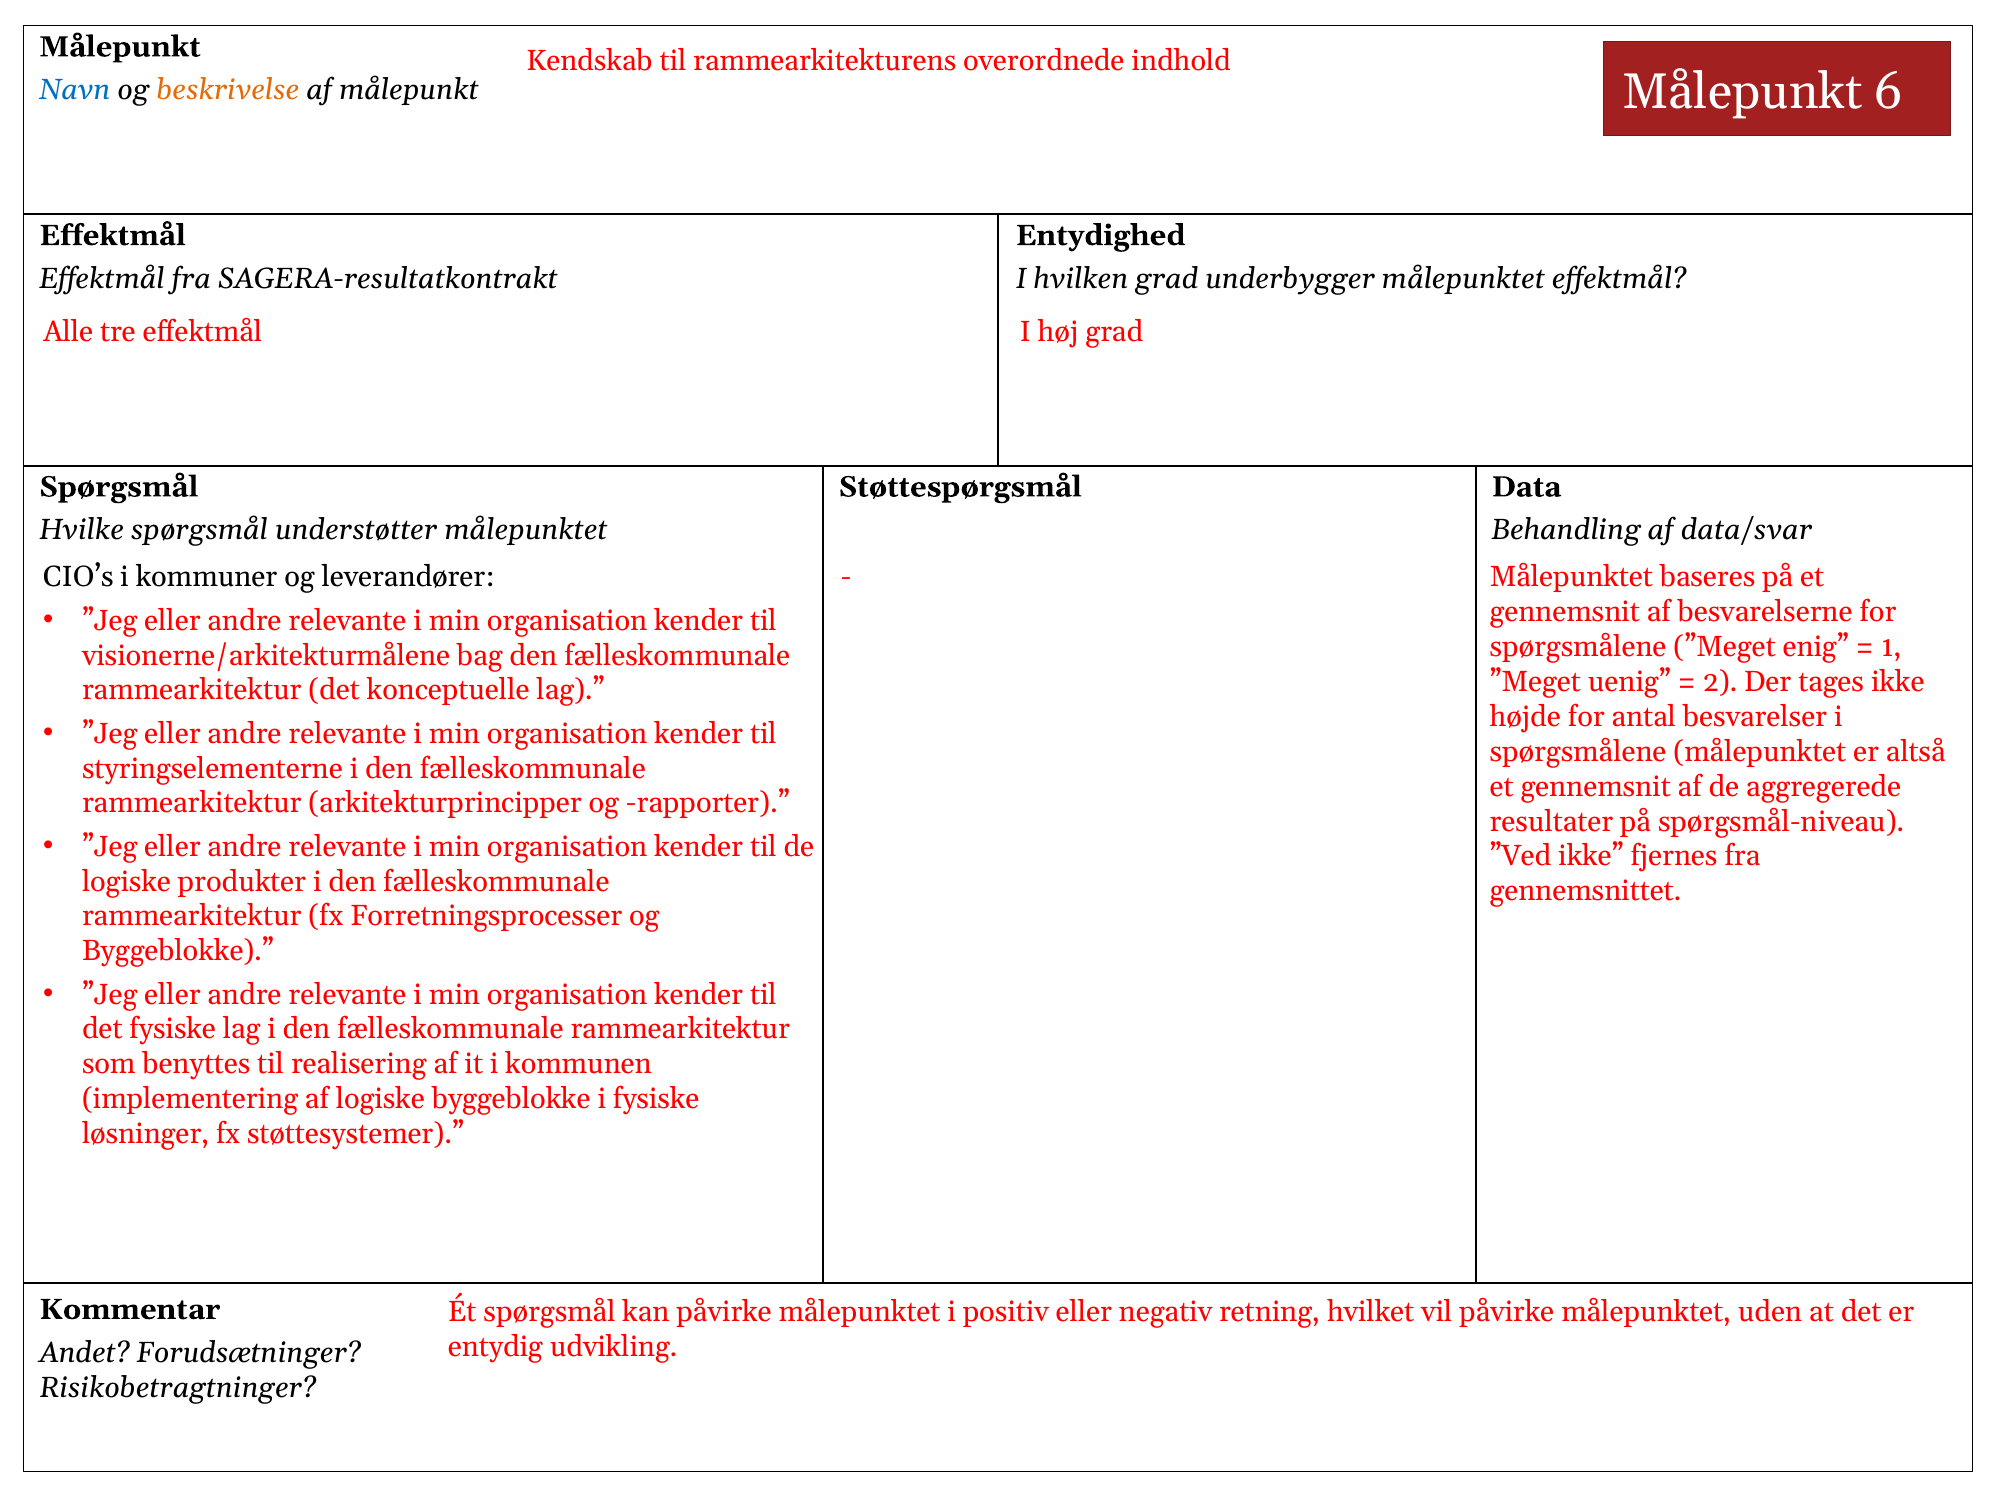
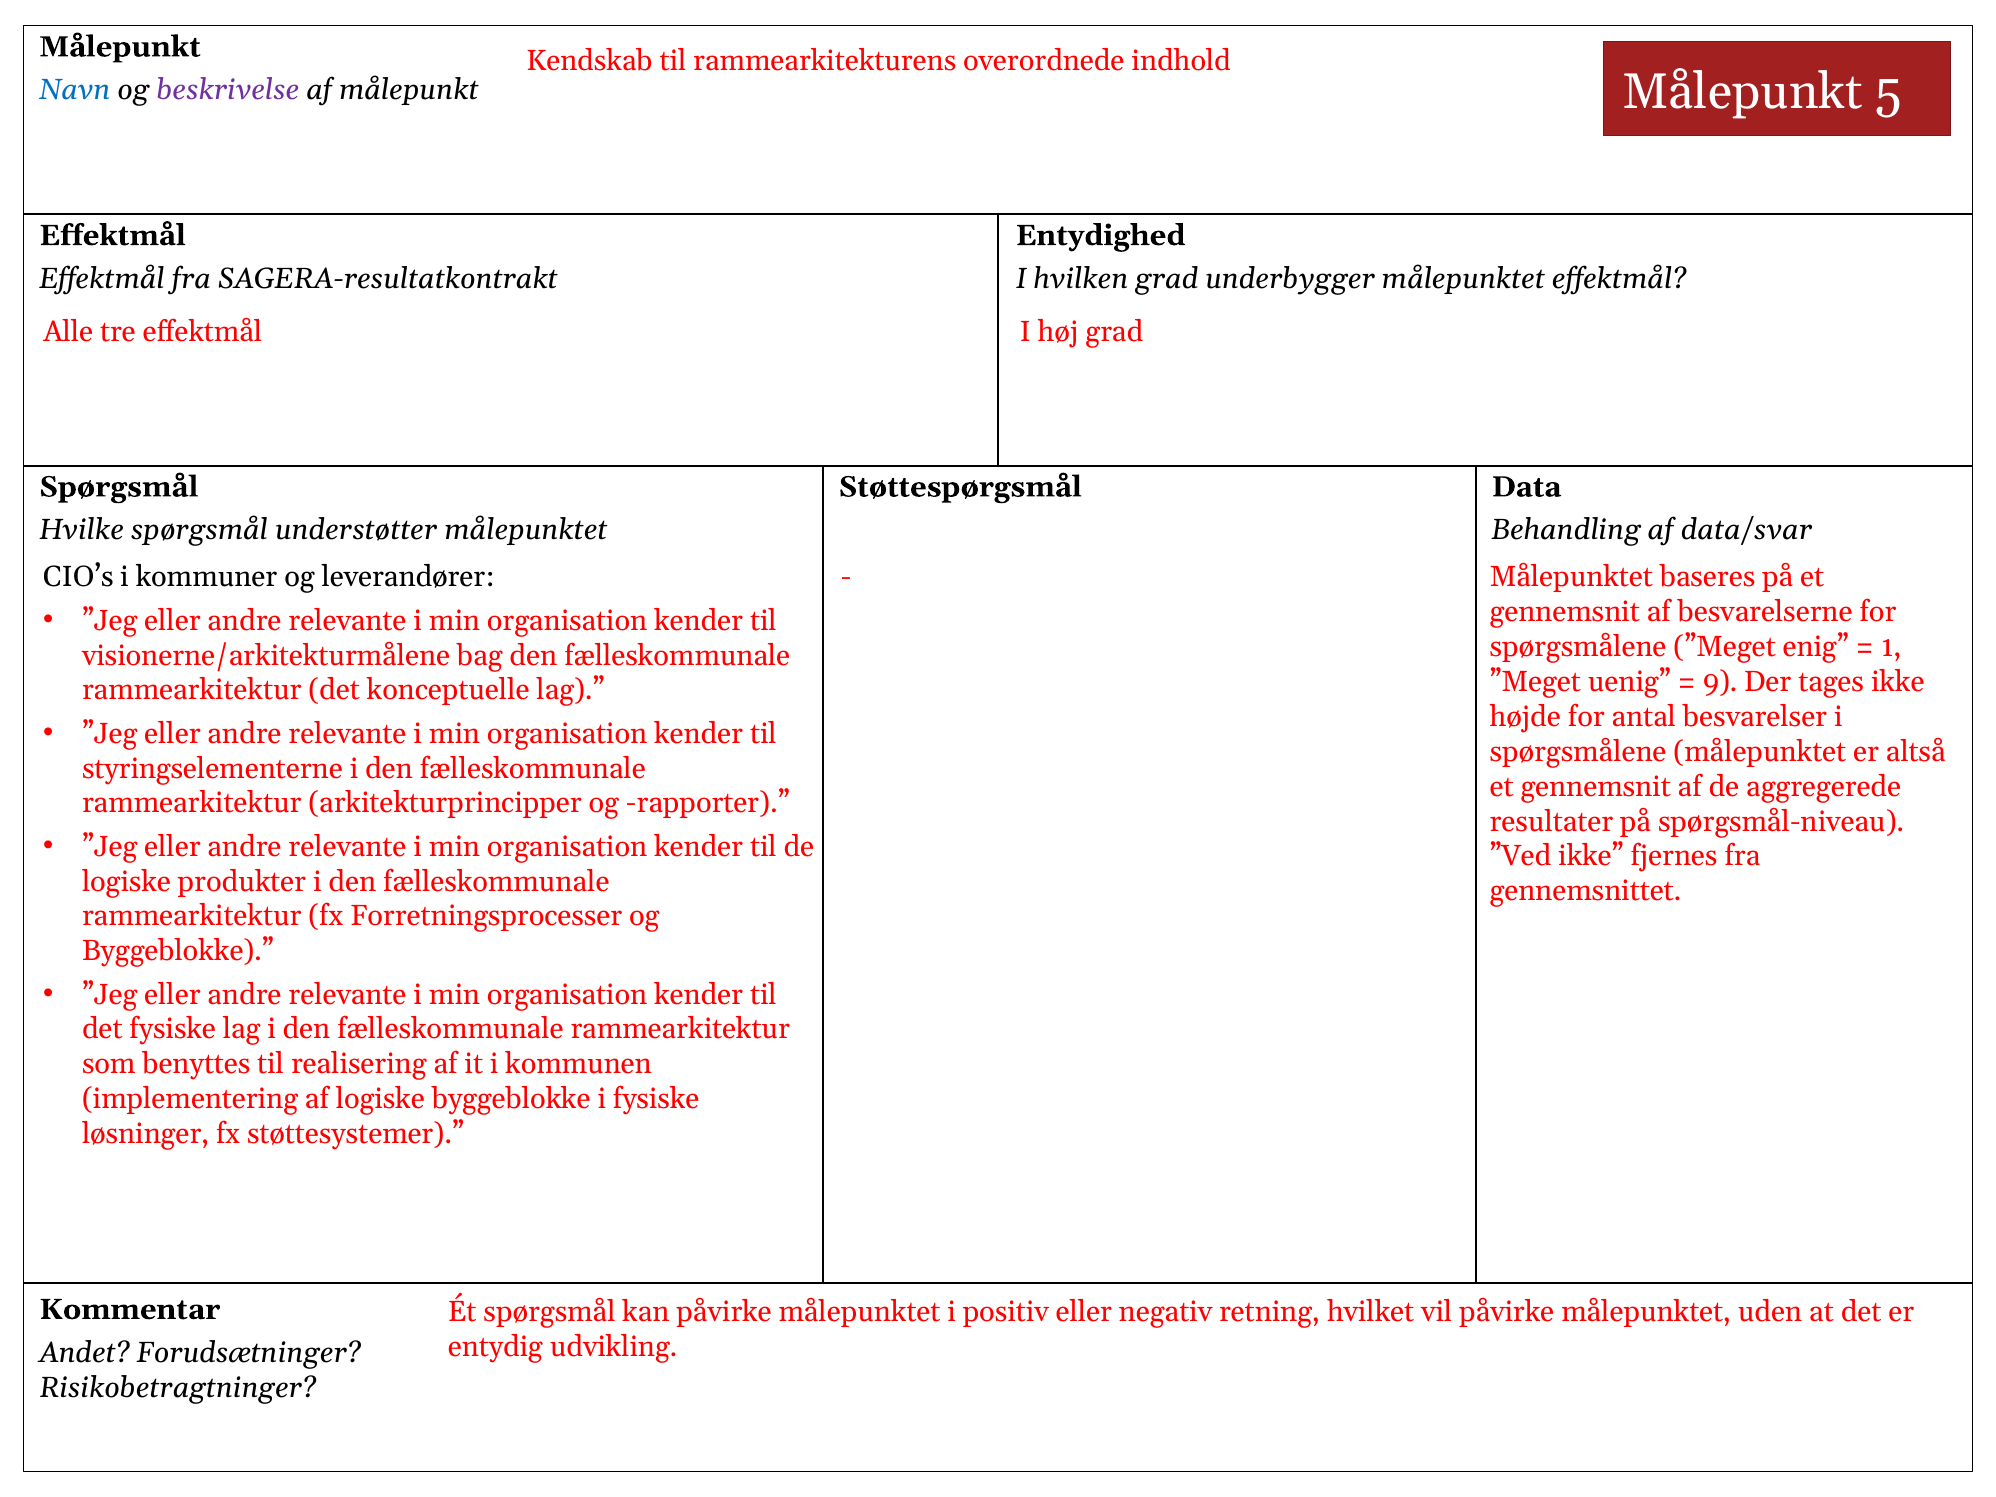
6: 6 -> 5
beskrivelse colour: orange -> purple
2: 2 -> 9
